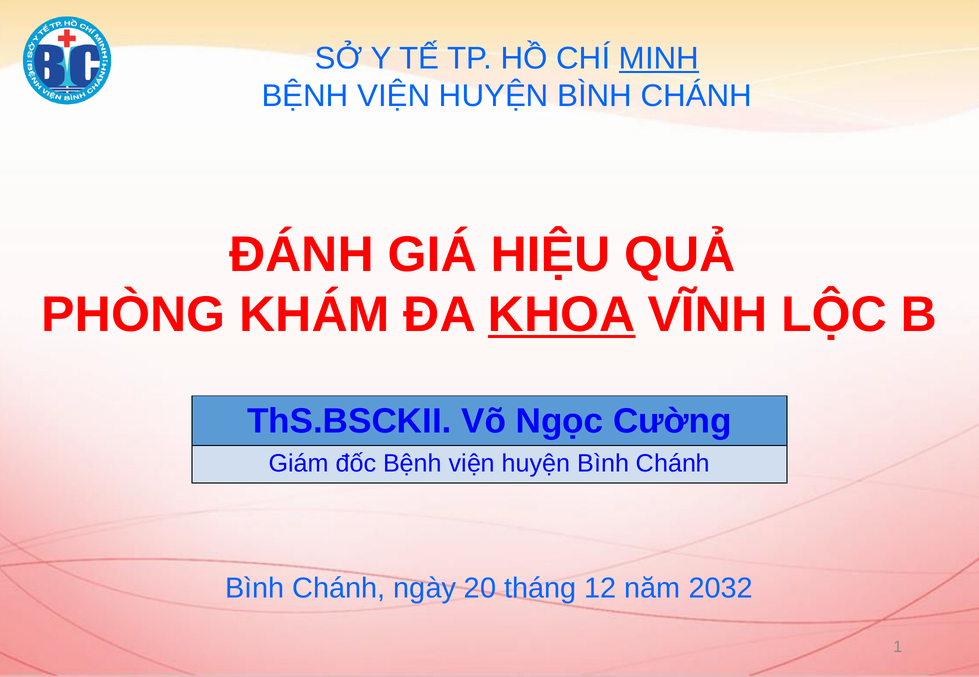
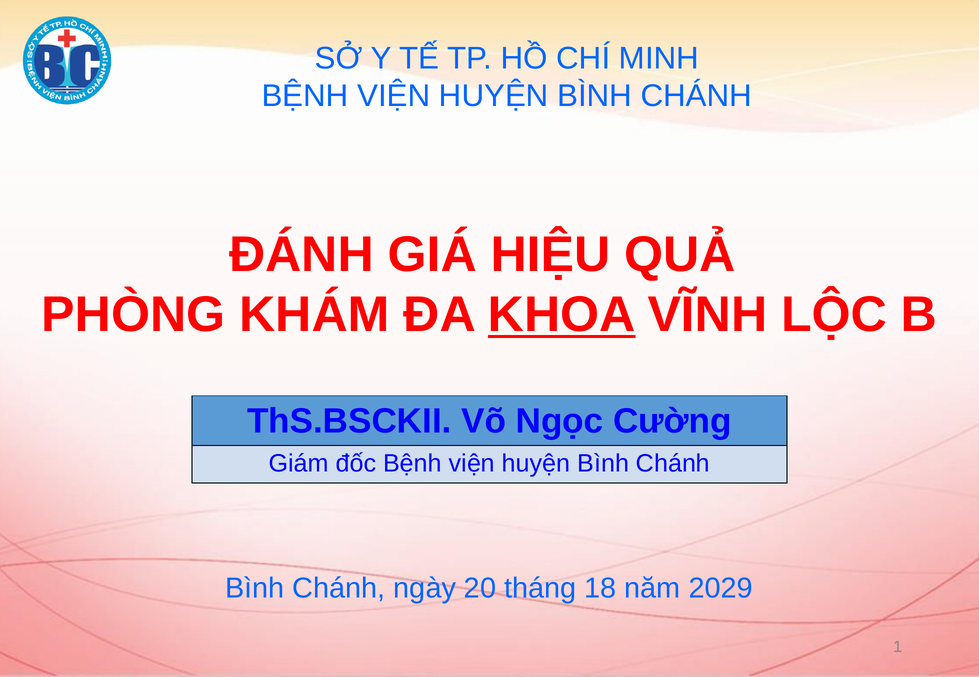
MINH underline: present -> none
12: 12 -> 18
2032: 2032 -> 2029
